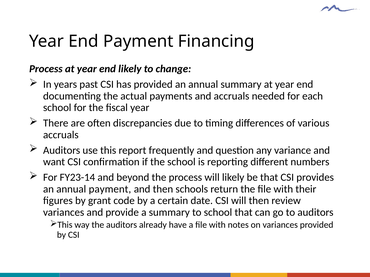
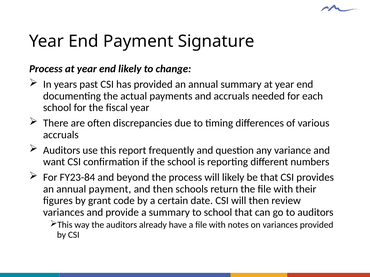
Financing: Financing -> Signature
FY23-14: FY23-14 -> FY23-84
